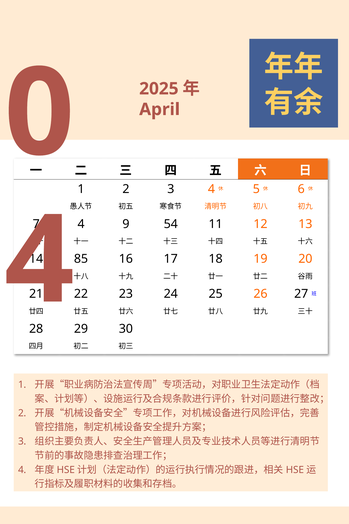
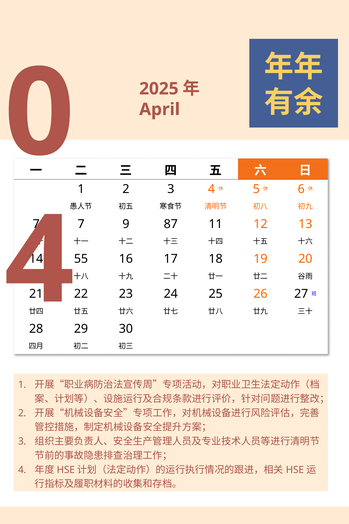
7 4: 4 -> 7
54: 54 -> 87
85: 85 -> 55
